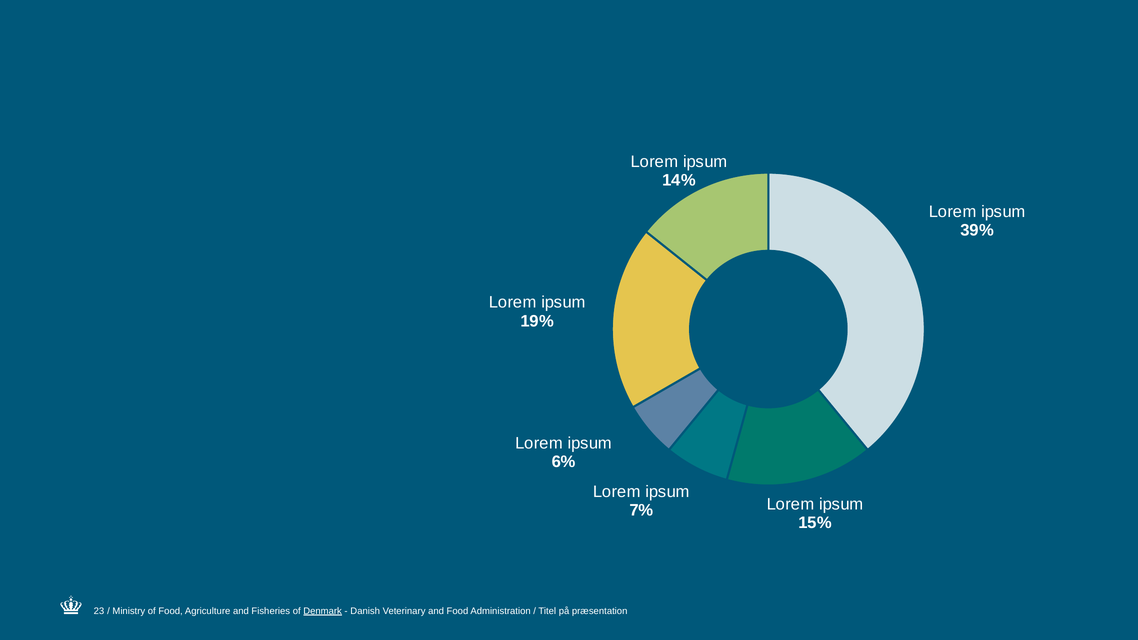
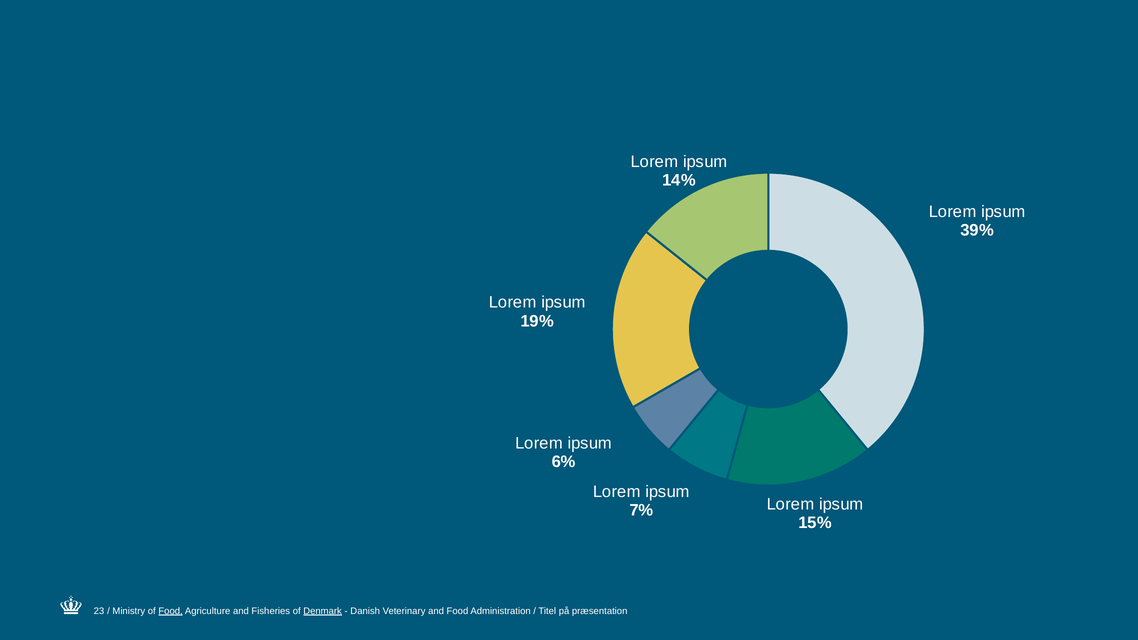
Food at (171, 611) underline: none -> present
